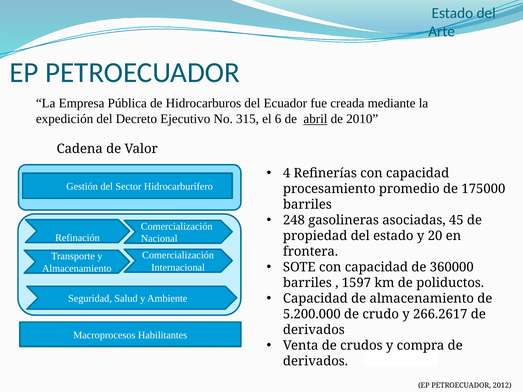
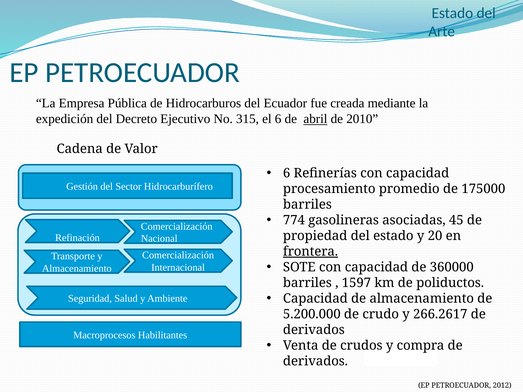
4 at (287, 173): 4 -> 6
248: 248 -> 774
frontera underline: none -> present
